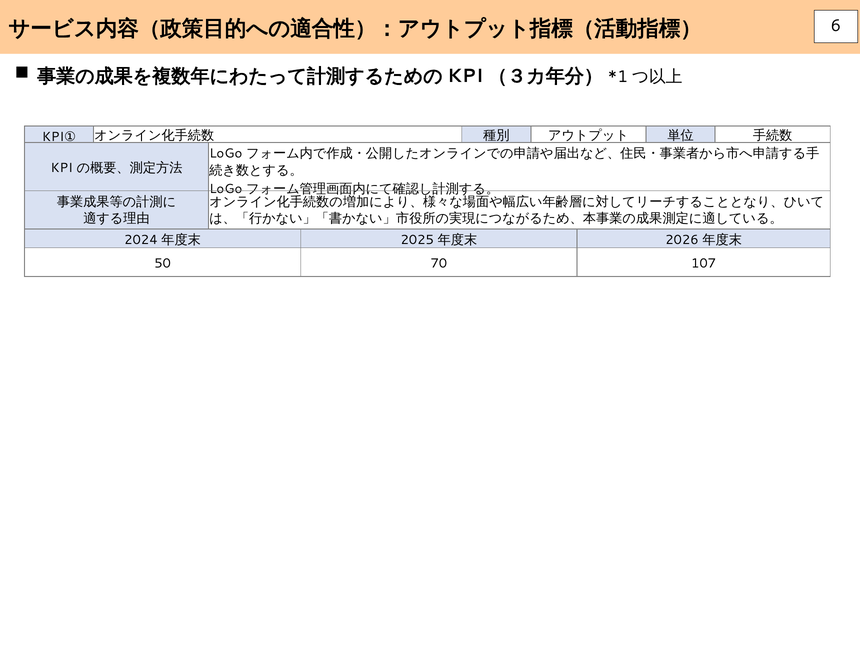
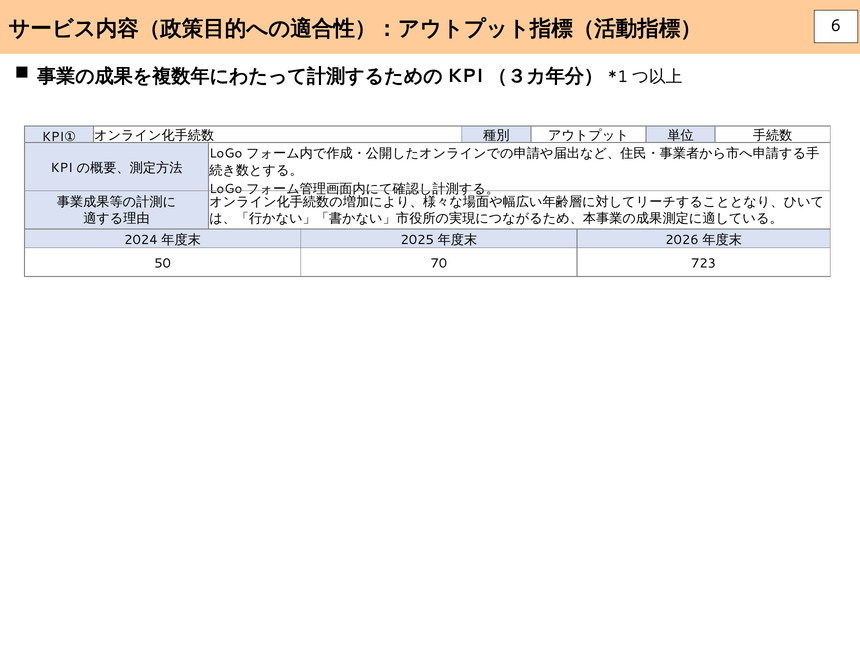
107: 107 -> 723
